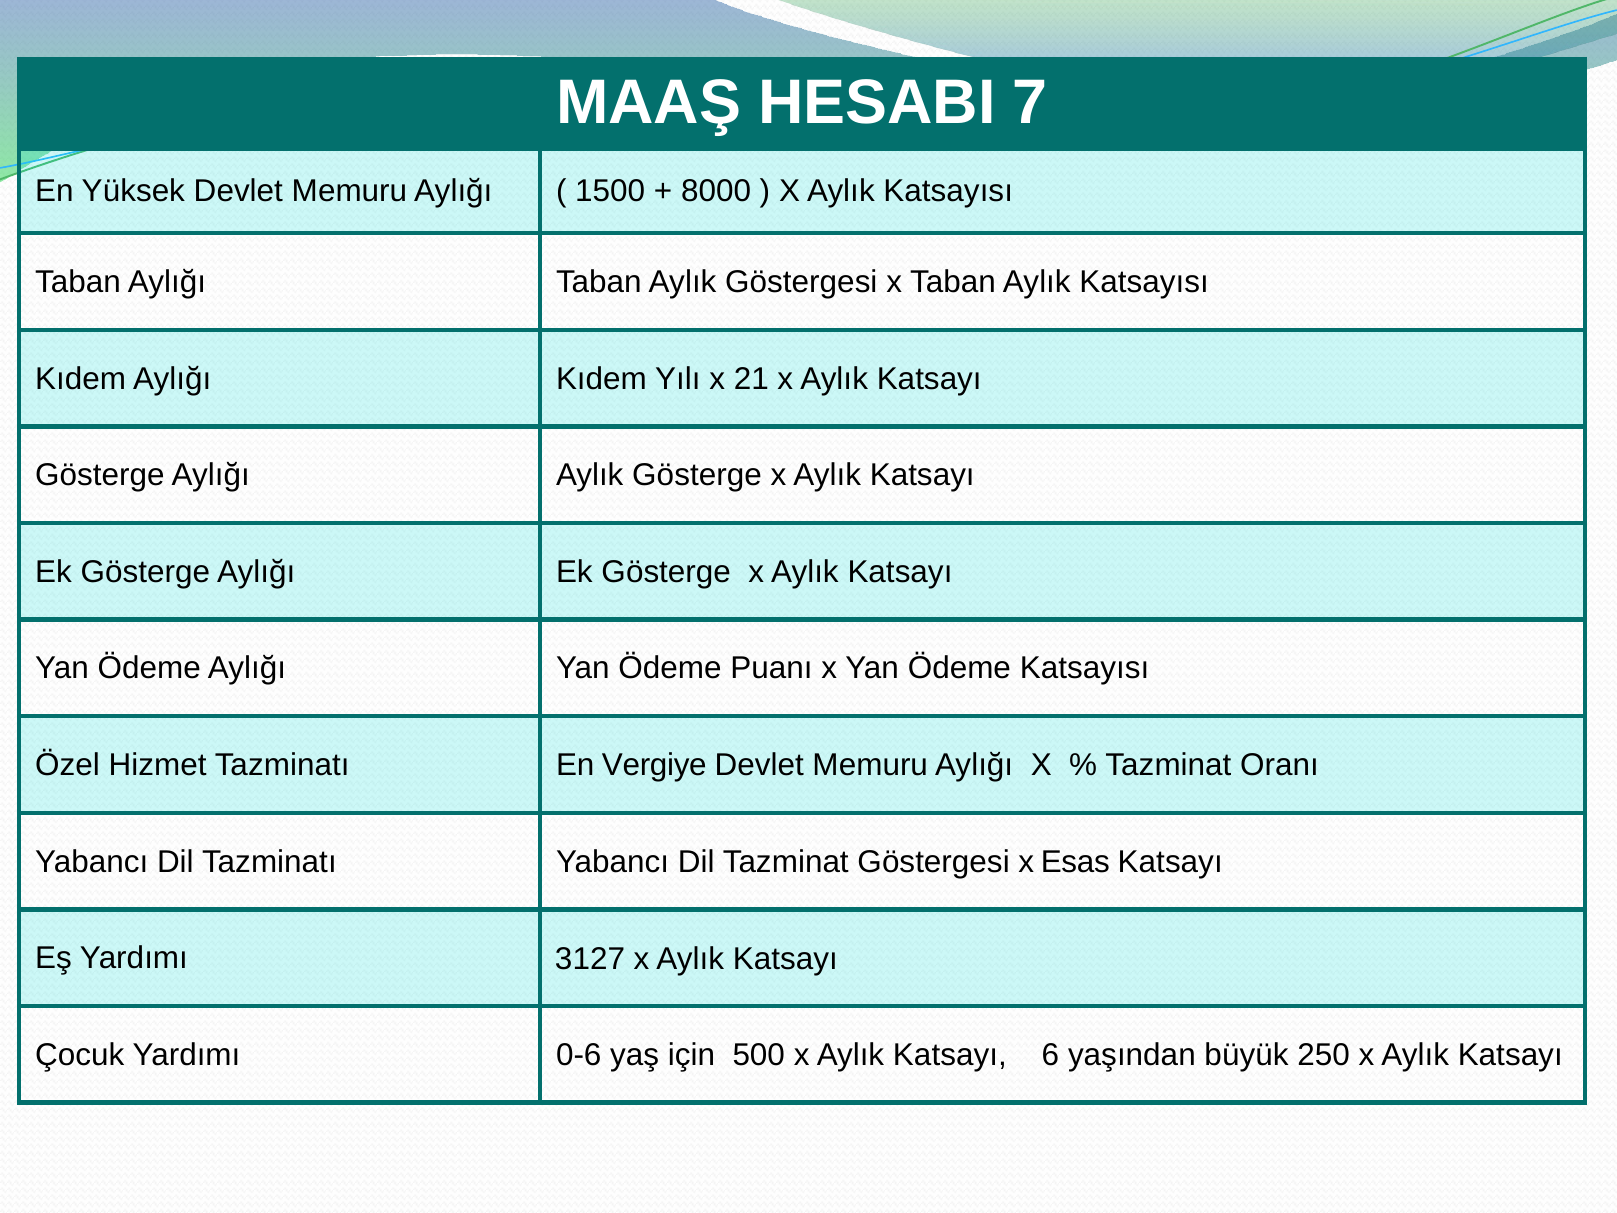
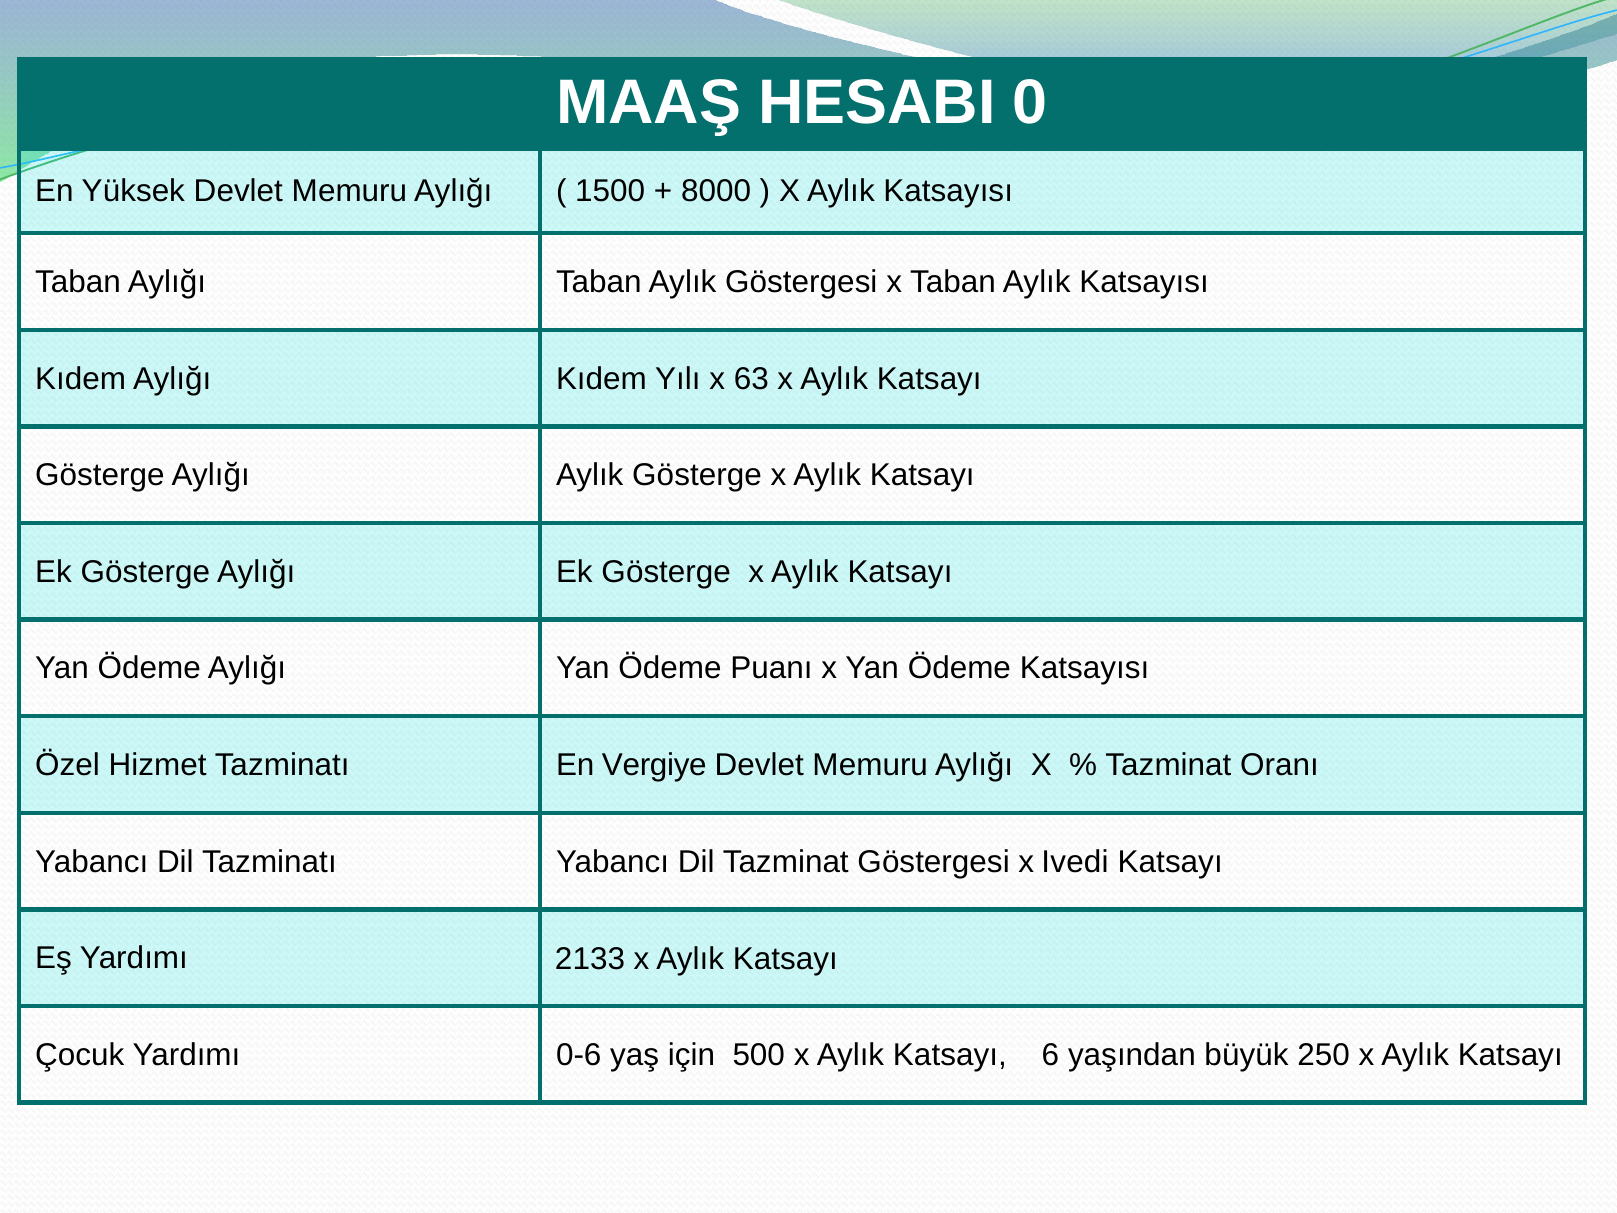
7: 7 -> 0
21: 21 -> 63
Esas: Esas -> Ivedi
3127: 3127 -> 2133
